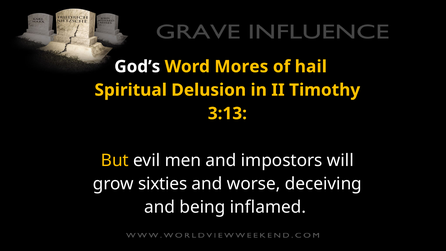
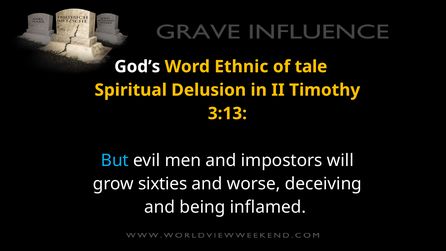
Mores: Mores -> Ethnic
hail: hail -> tale
But colour: yellow -> light blue
